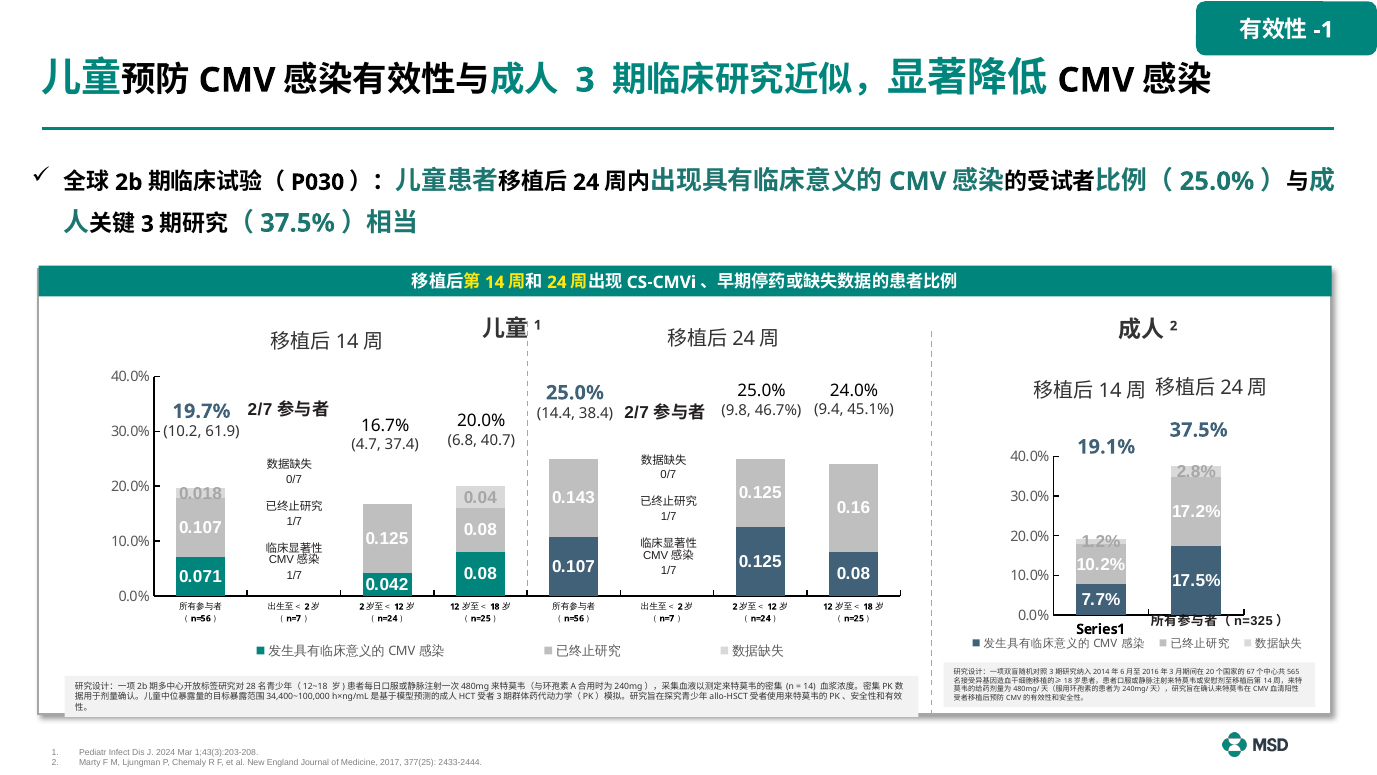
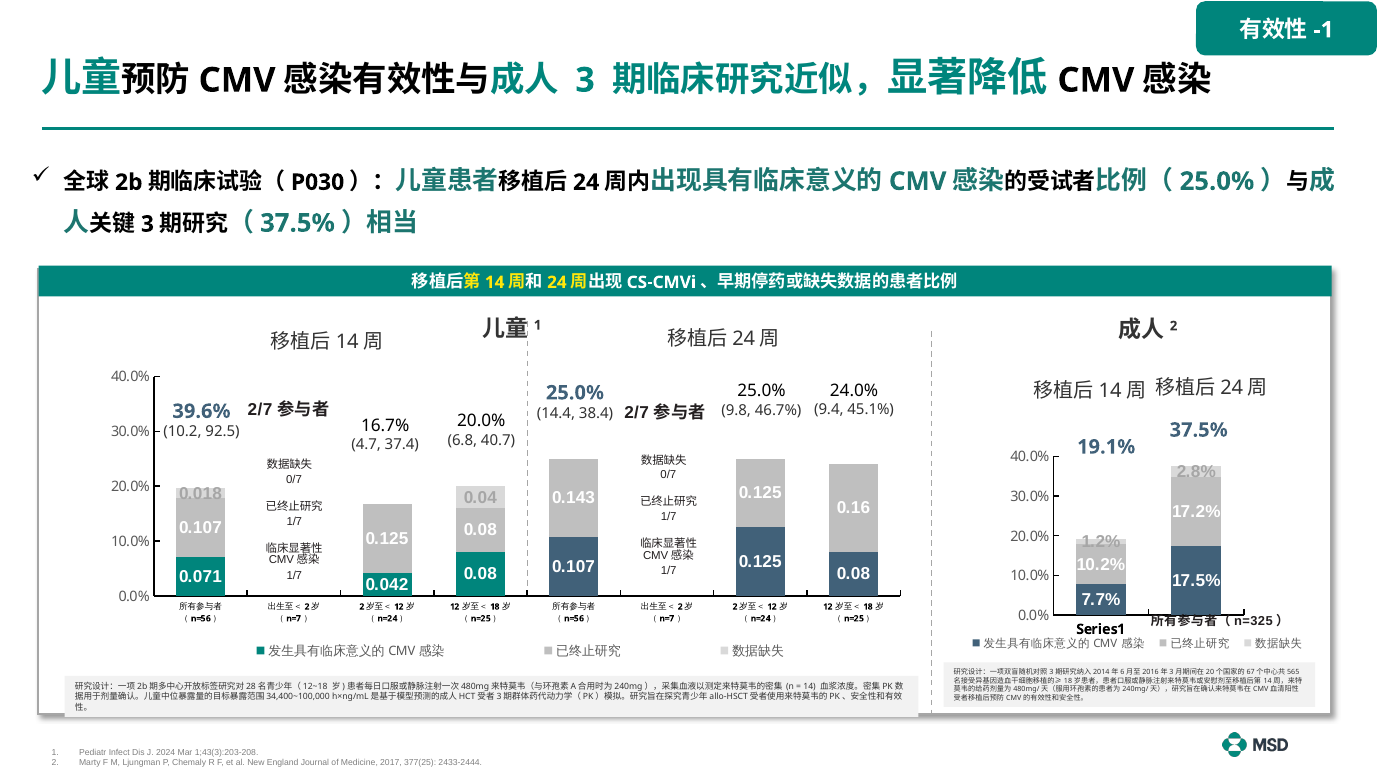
19.7%: 19.7% -> 39.6%
61.9: 61.9 -> 92.5
